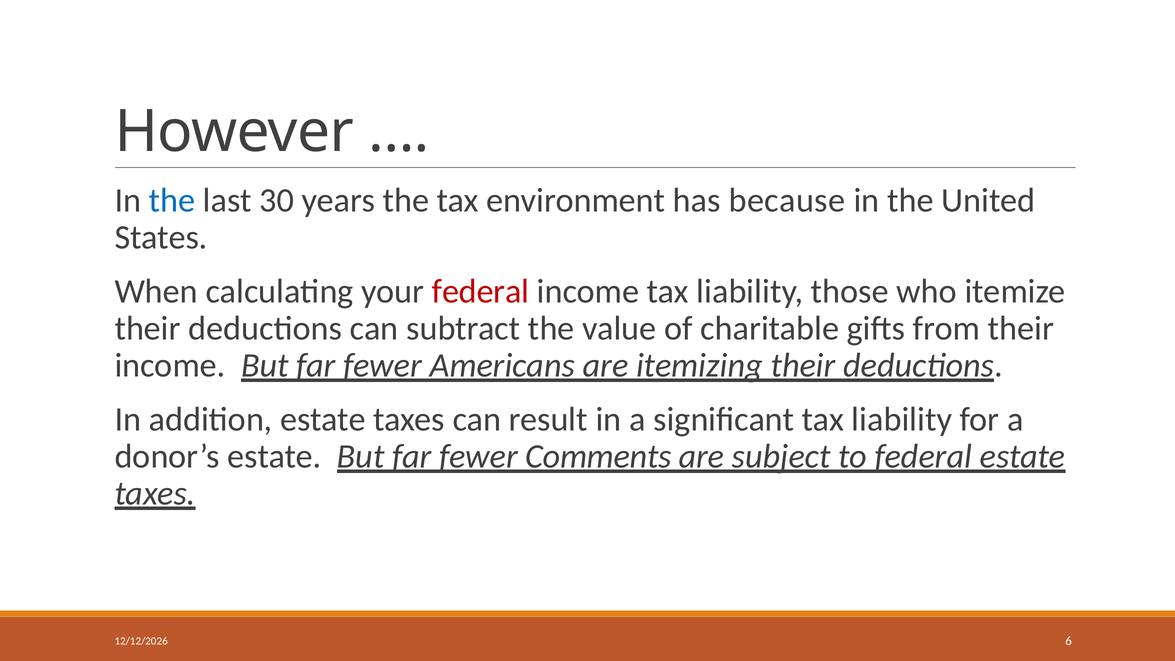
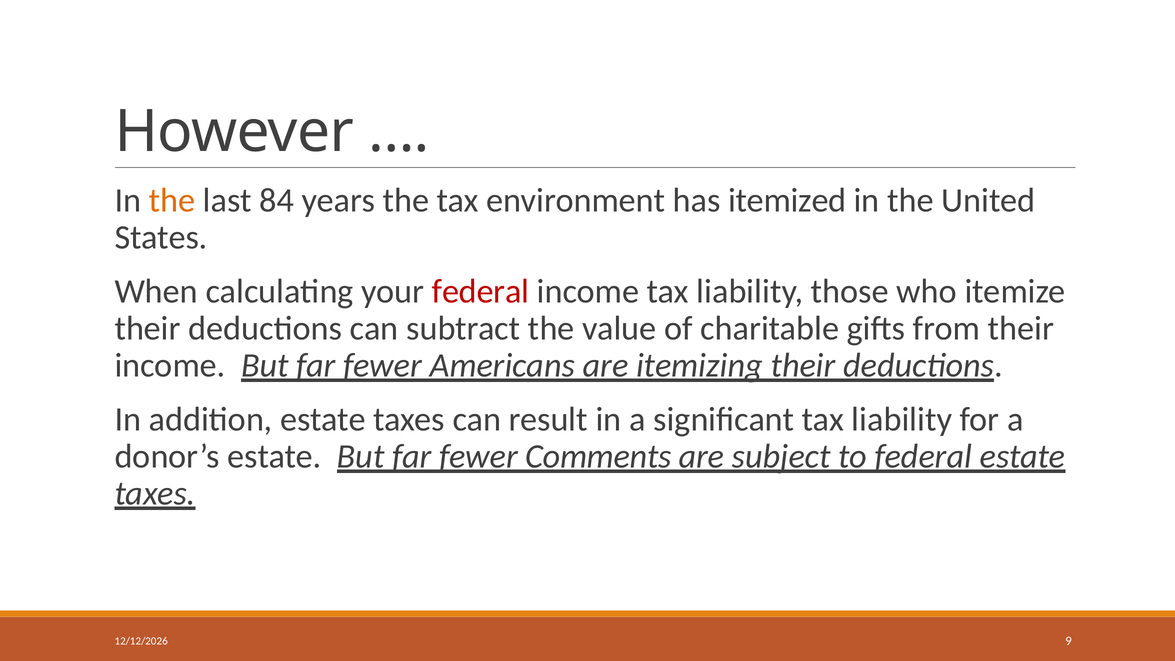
the at (172, 201) colour: blue -> orange
30: 30 -> 84
because: because -> itemized
6: 6 -> 9
